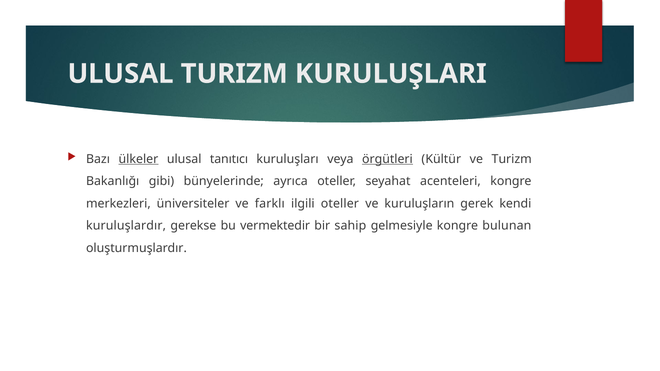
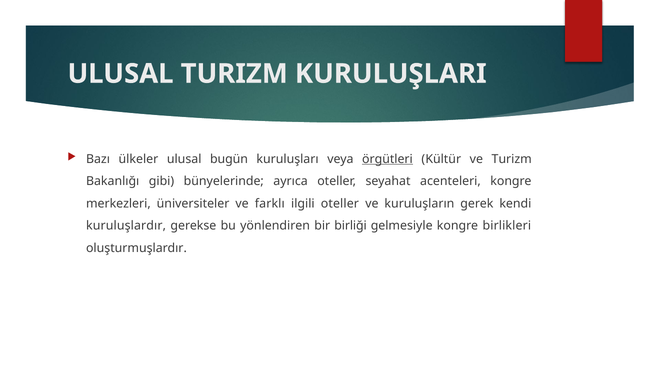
ülkeler underline: present -> none
tanıtıcı: tanıtıcı -> bugün
vermektedir: vermektedir -> yönlendiren
sahip: sahip -> birliği
bulunan: bulunan -> birlikleri
